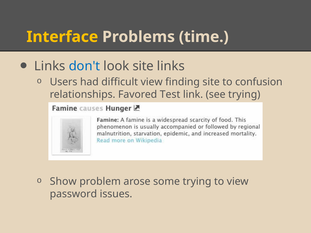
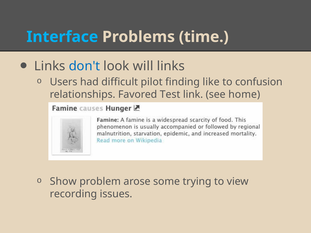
Interface colour: yellow -> light blue
look site: site -> will
difficult view: view -> pilot
finding site: site -> like
see trying: trying -> home
password: password -> recording
